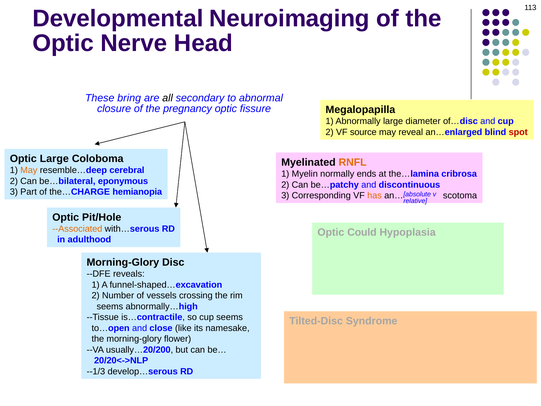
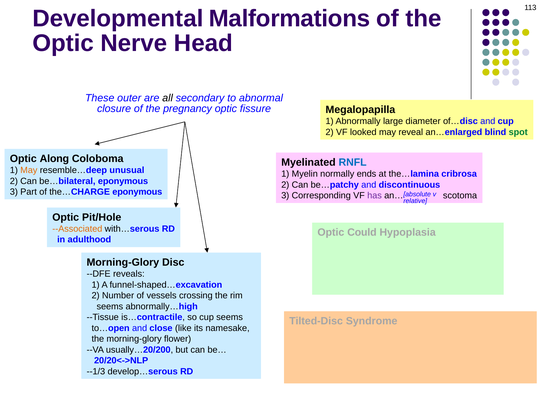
Neuroimaging: Neuroimaging -> Malformations
bring: bring -> outer
source: source -> looked
spot colour: red -> green
Optic Large: Large -> Along
RNFL colour: orange -> blue
cerebral: cerebral -> unusual
the…CHARGE hemianopia: hemianopia -> eponymous
has colour: orange -> purple
